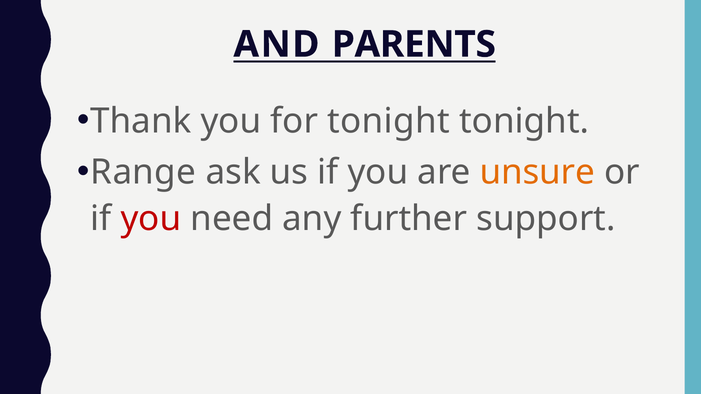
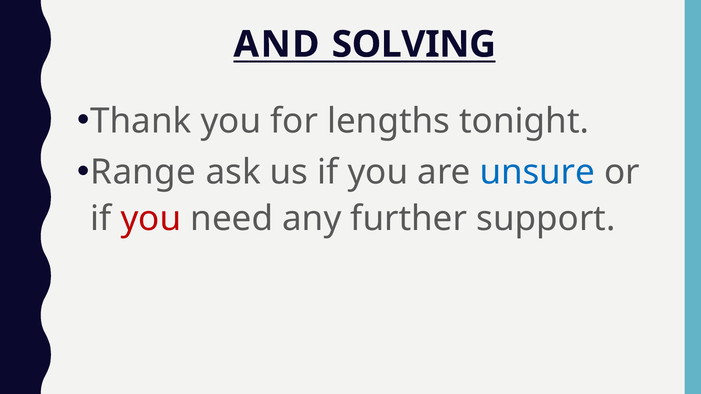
PARENTS: PARENTS -> SOLVING
for tonight: tonight -> lengths
unsure colour: orange -> blue
